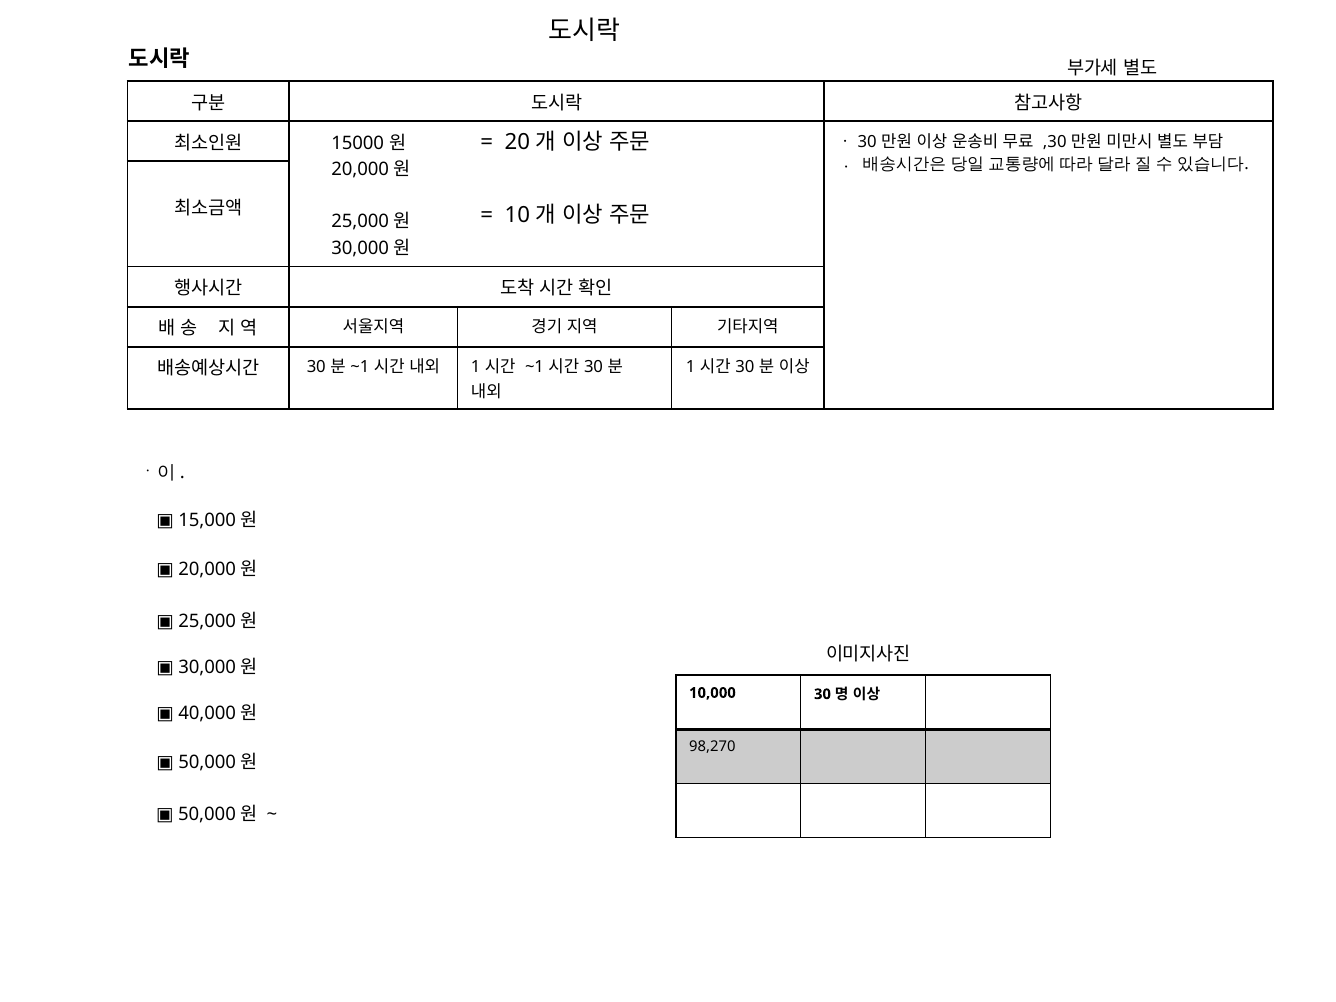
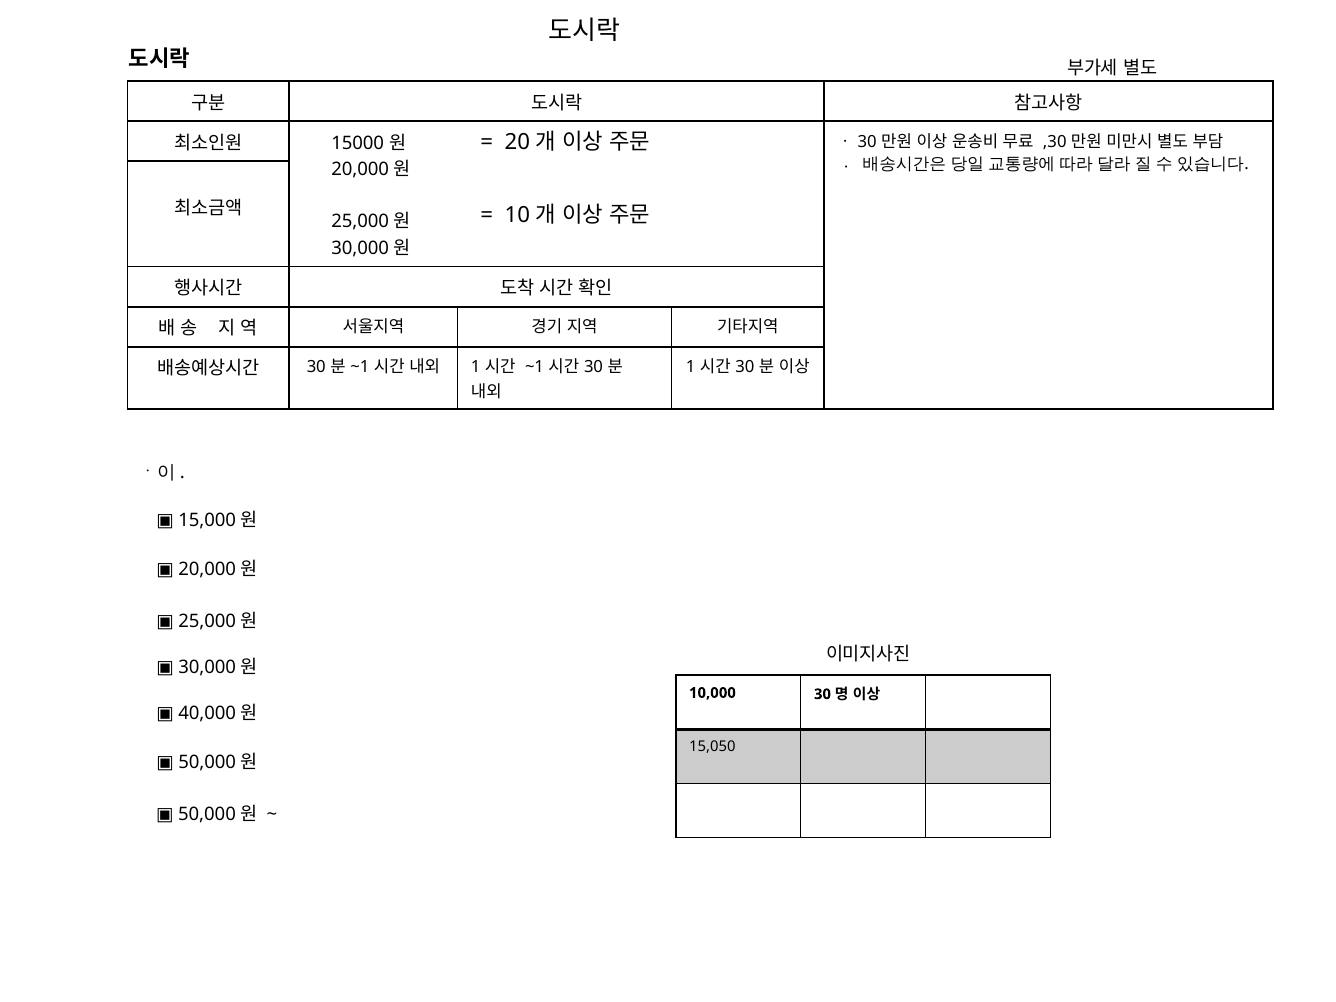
98,270: 98,270 -> 15,050
